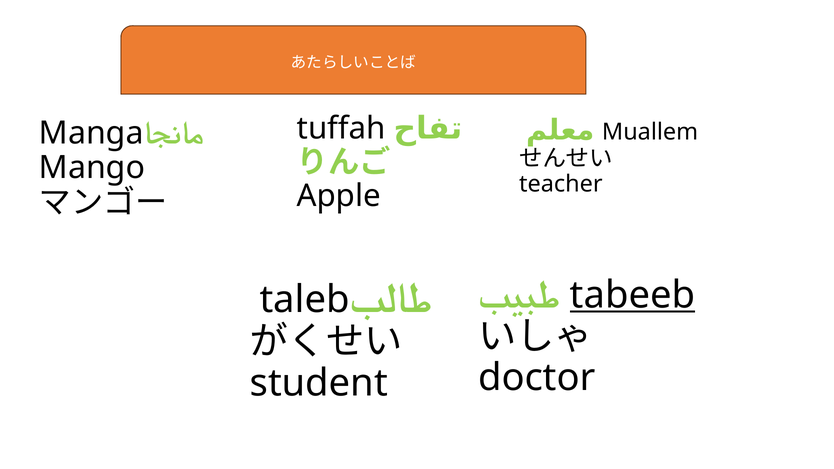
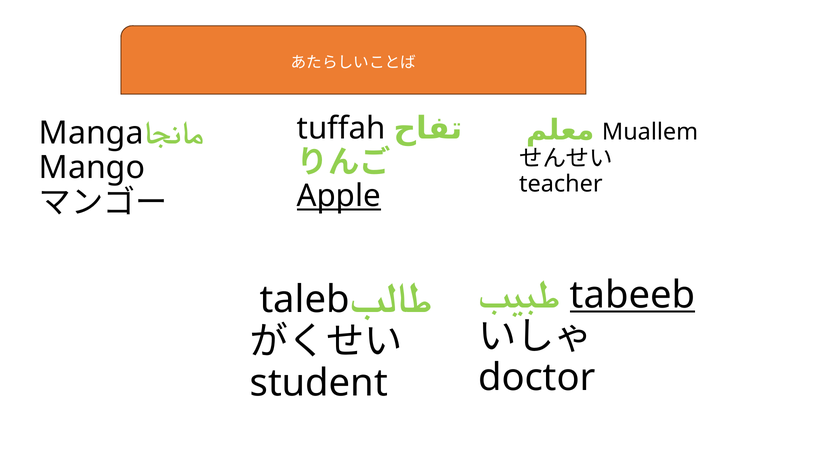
Apple underline: none -> present
